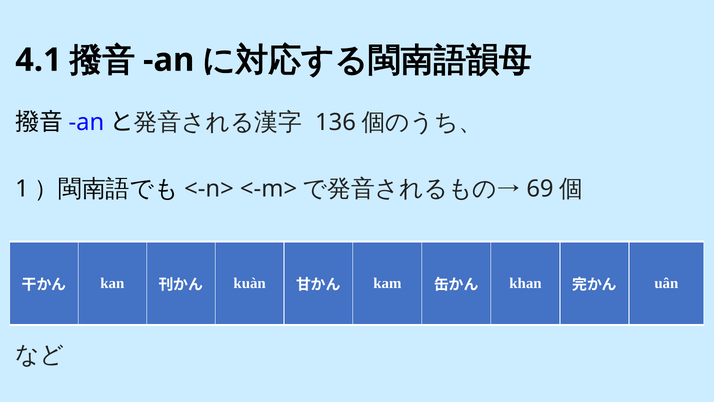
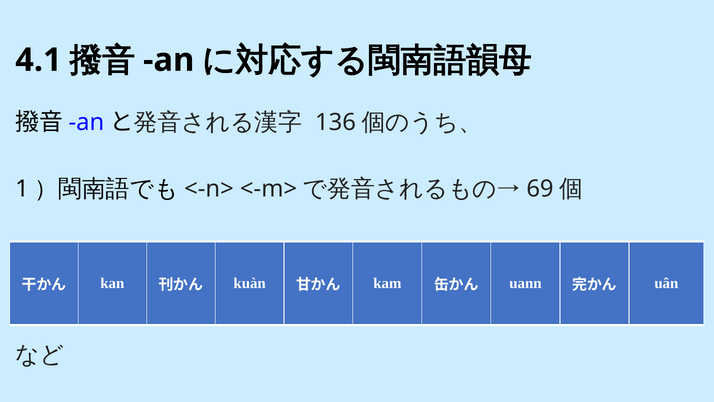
khan: khan -> uann
